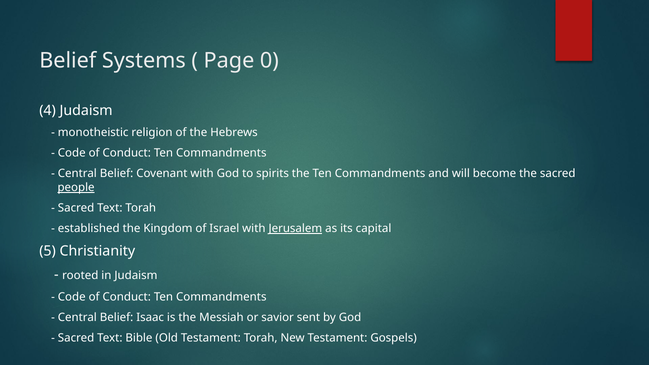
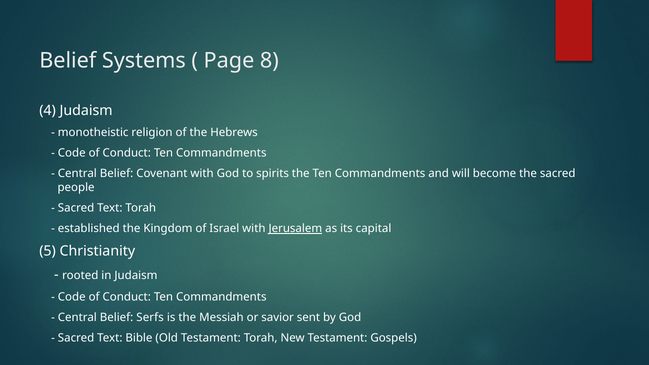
0: 0 -> 8
people underline: present -> none
Isaac: Isaac -> Serfs
